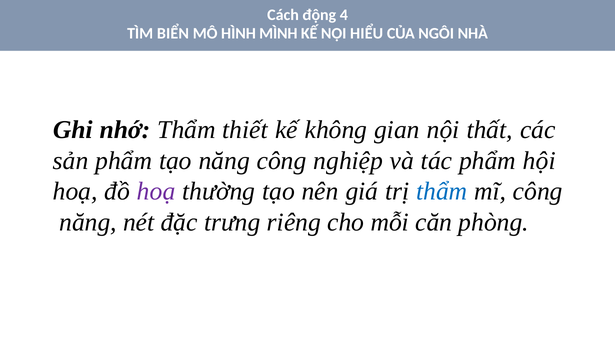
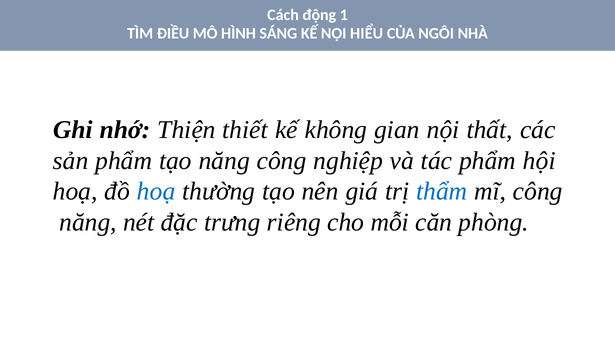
4: 4 -> 1
BIỂN: BIỂN -> ĐIỀU
MÌNH: MÌNH -> SÁNG
nhớ Thẩm: Thẩm -> Thiện
hoạ at (156, 191) colour: purple -> blue
